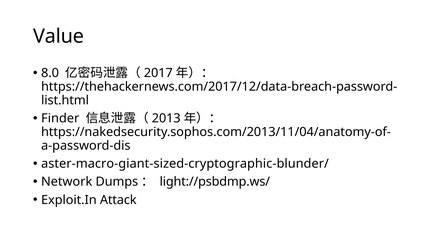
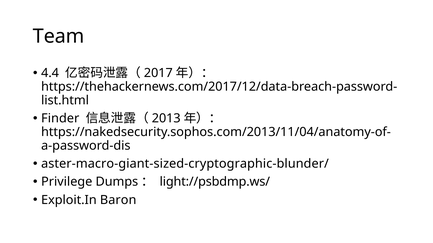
Value: Value -> Team
8.0: 8.0 -> 4.4
Network: Network -> Privilege
Attack: Attack -> Baron
